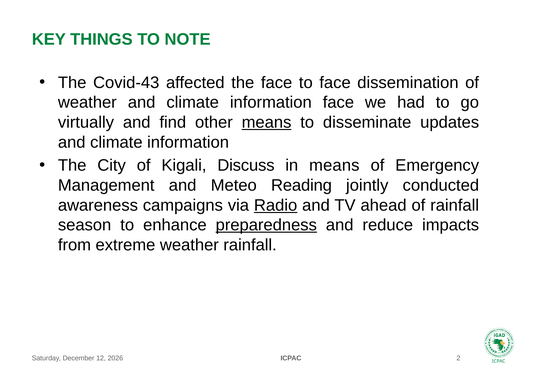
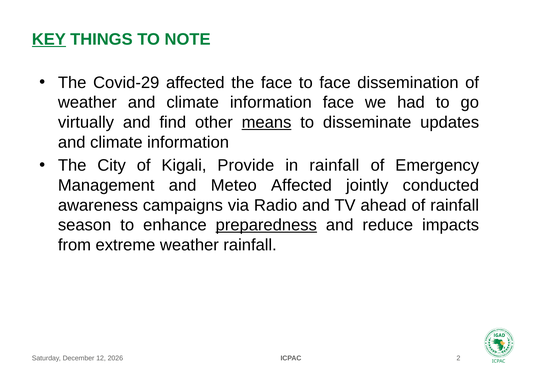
KEY underline: none -> present
Covid-43: Covid-43 -> Covid-29
Discuss: Discuss -> Provide
in means: means -> rainfall
Meteo Reading: Reading -> Affected
Radio underline: present -> none
